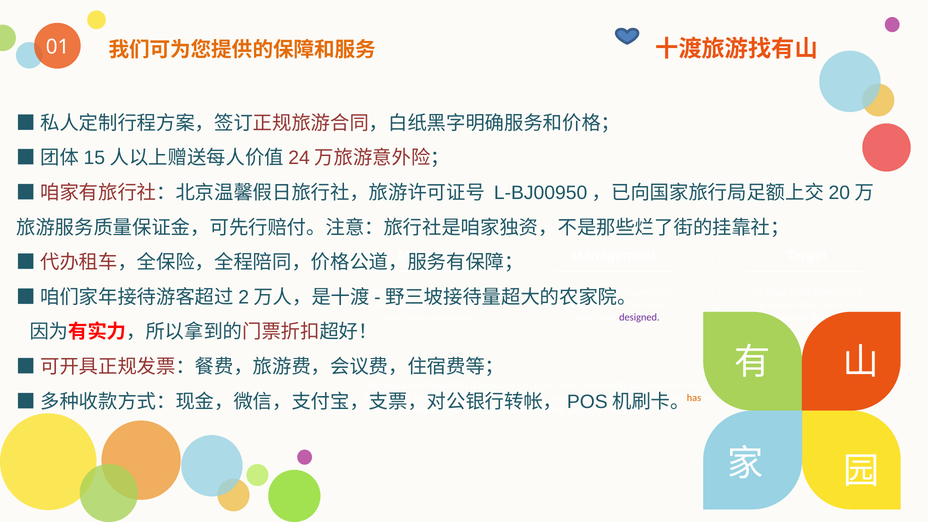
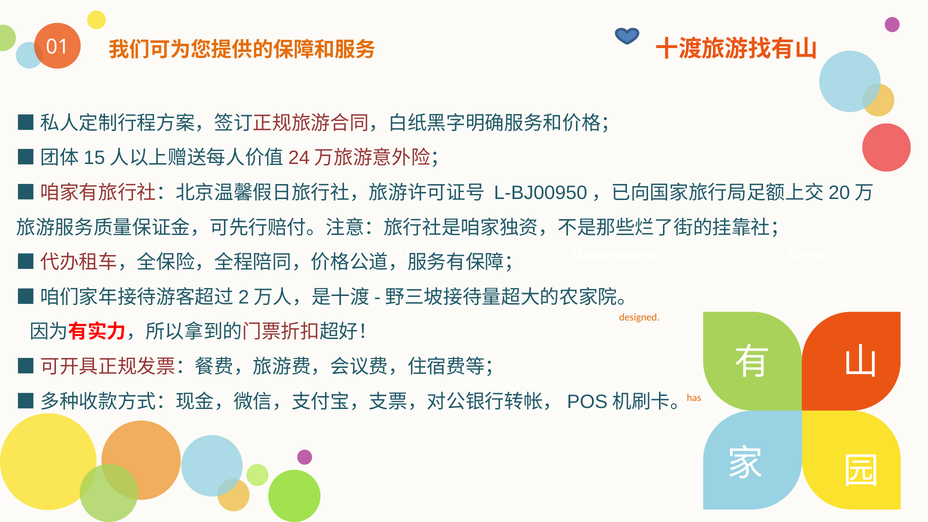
designed at (639, 317) colour: purple -> orange
